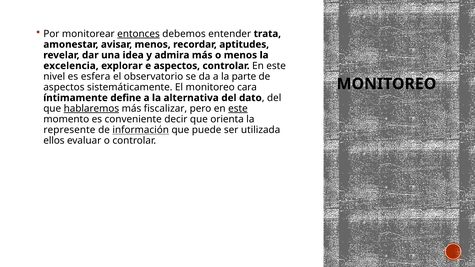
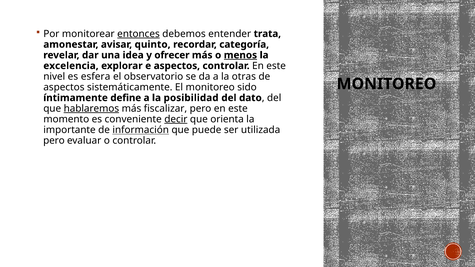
avisar menos: menos -> quinto
aptitudes: aptitudes -> categoría
admira: admira -> ofrecer
menos at (240, 55) underline: none -> present
parte: parte -> otras
cara: cara -> sido
alternativa: alternativa -> posibilidad
este at (238, 109) underline: present -> none
decir underline: none -> present
represente: represente -> importante
ellos at (54, 141): ellos -> pero
